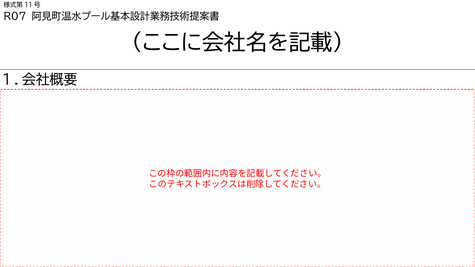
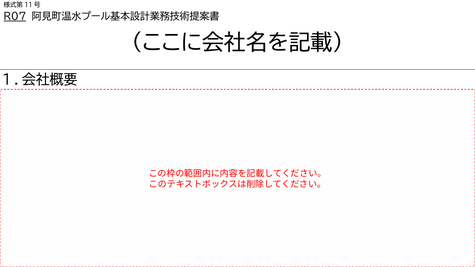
R07 underline: none -> present
